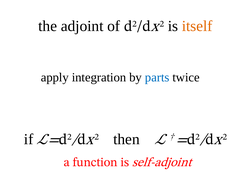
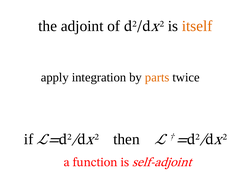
parts colour: blue -> orange
